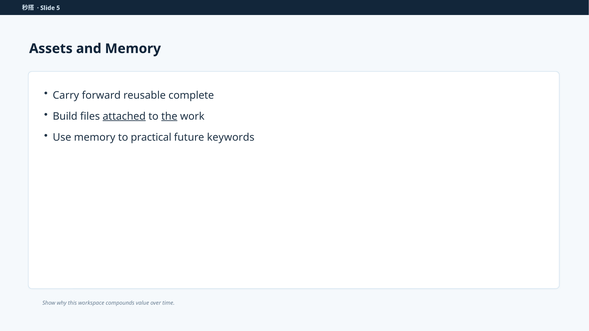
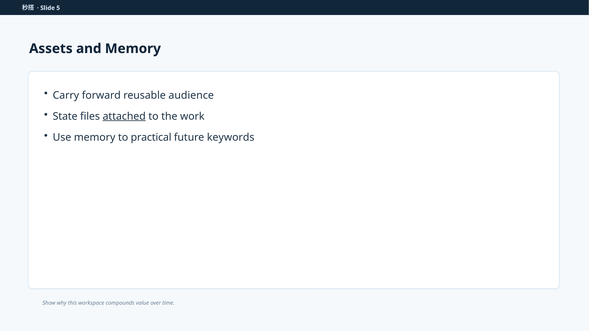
complete: complete -> audience
Build: Build -> State
the underline: present -> none
